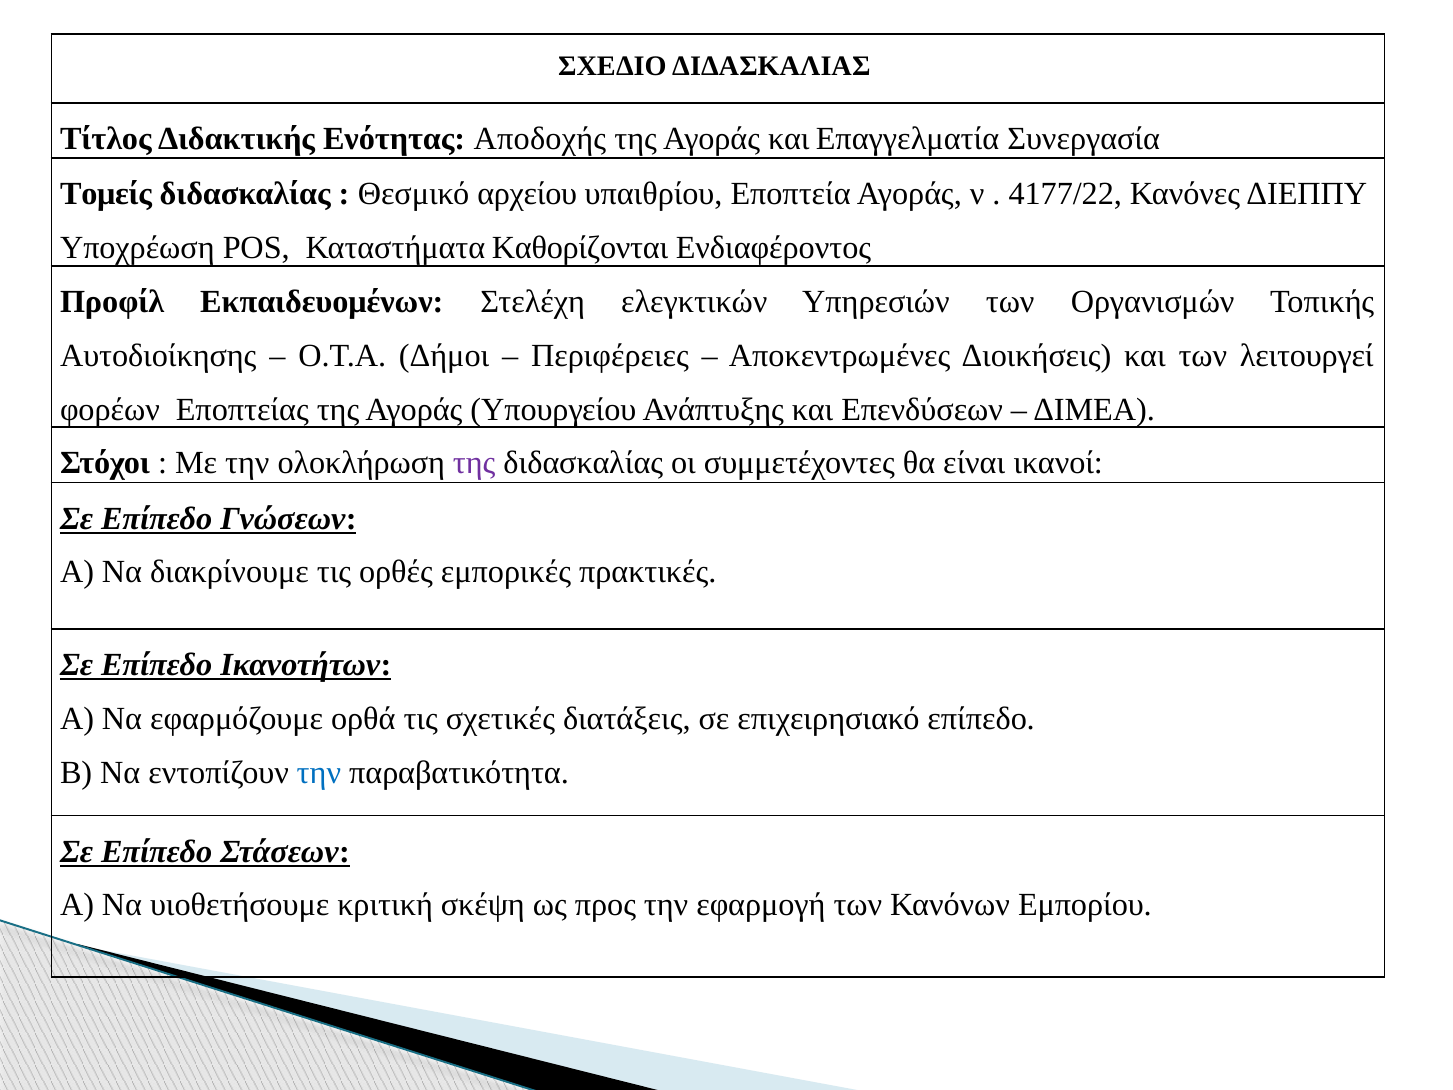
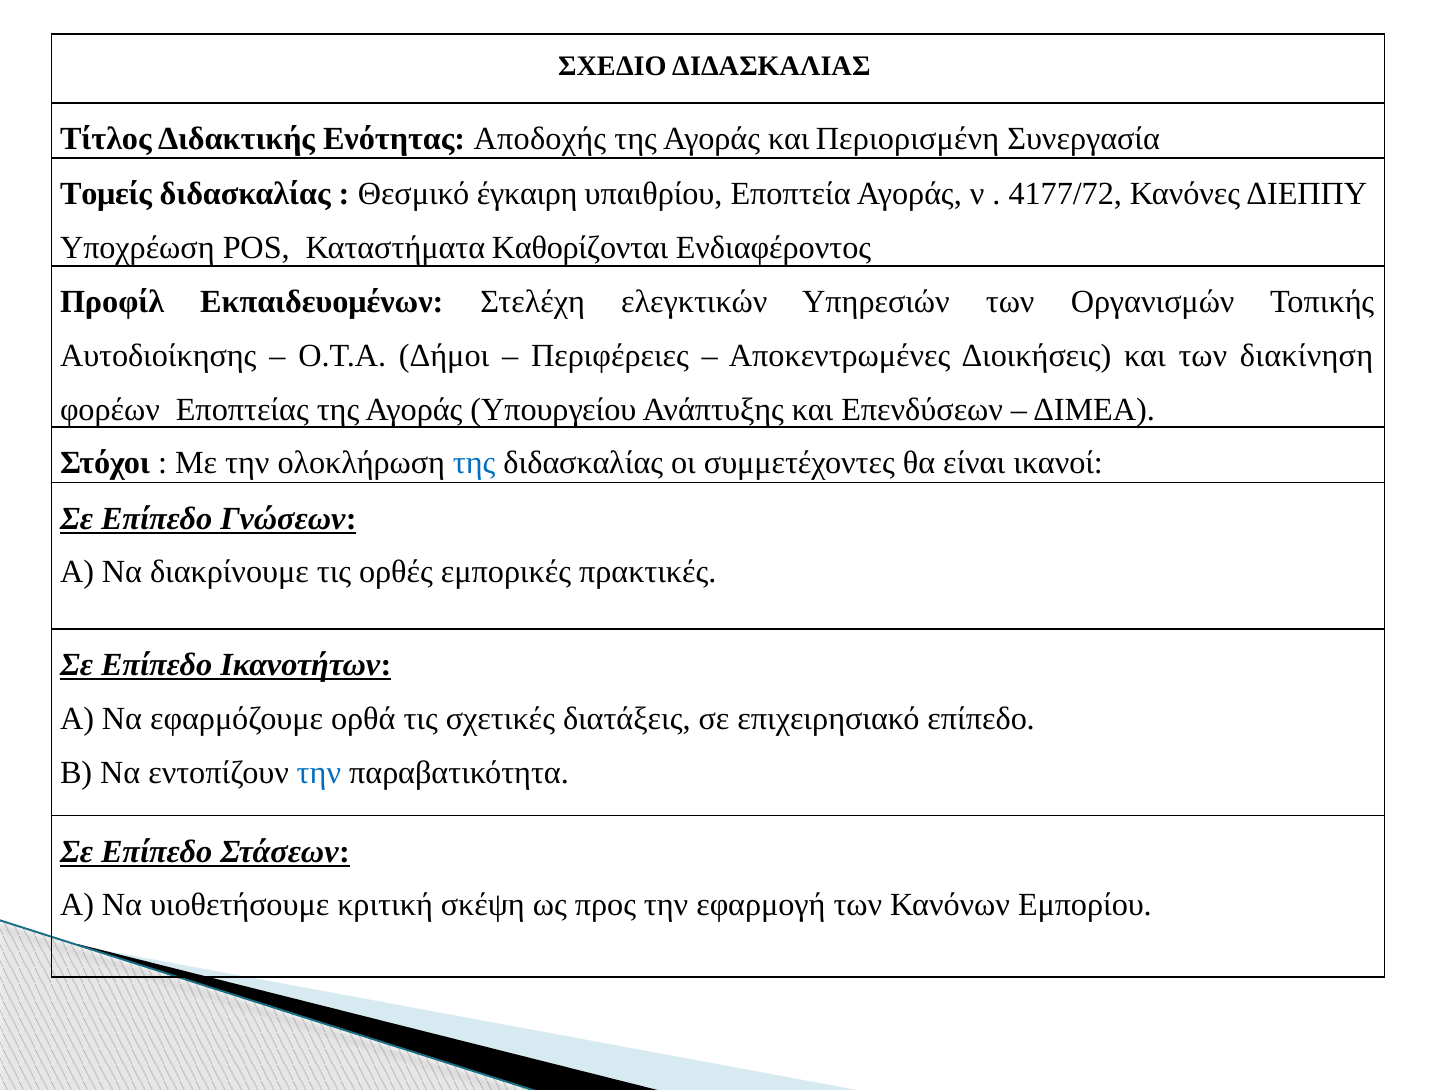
Επαγγελματία: Επαγγελματία -> Περιορισμένη
αρχείου: αρχείου -> έγκαιρη
4177/22: 4177/22 -> 4177/72
λειτουργεί: λειτουργεί -> διακίνηση
της at (474, 463) colour: purple -> blue
